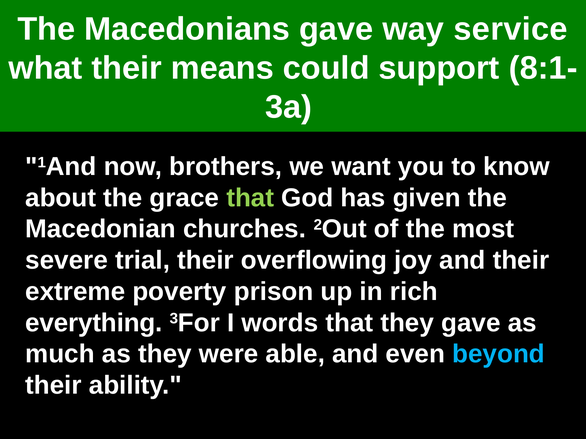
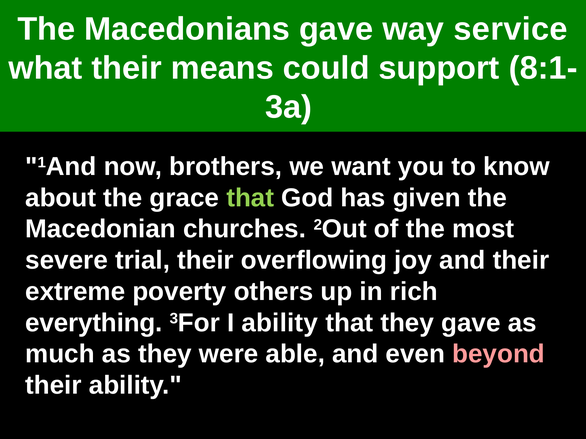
prison: prison -> others
I words: words -> ability
beyond colour: light blue -> pink
